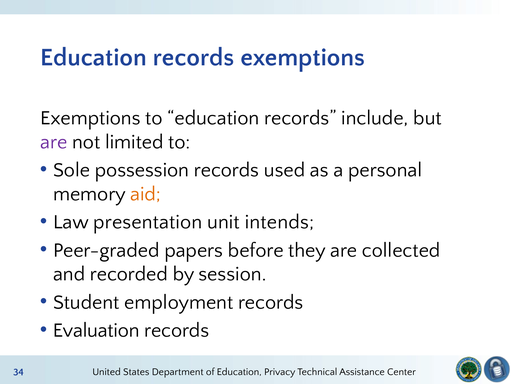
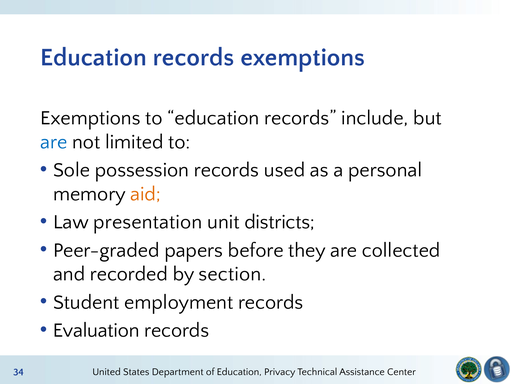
are at (54, 142) colour: purple -> blue
intends: intends -> districts
session: session -> section
